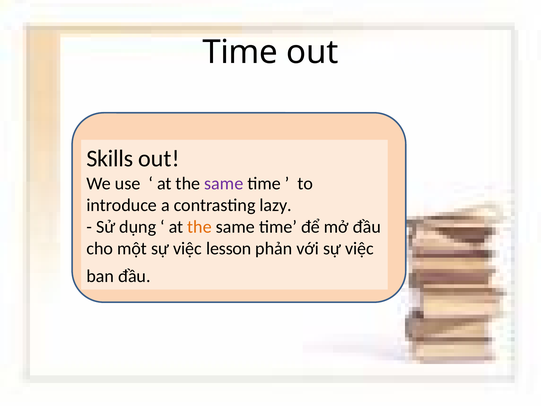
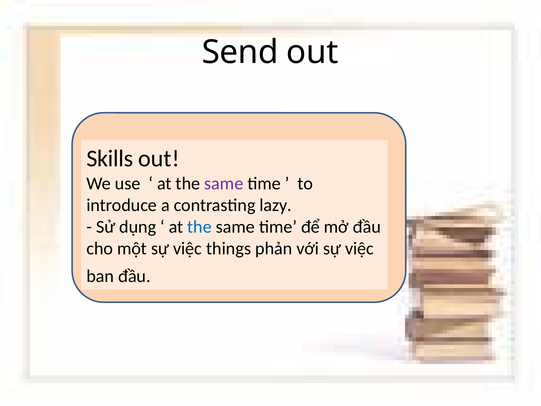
Time at (240, 52): Time -> Send
the at (200, 227) colour: orange -> blue
lesson: lesson -> things
